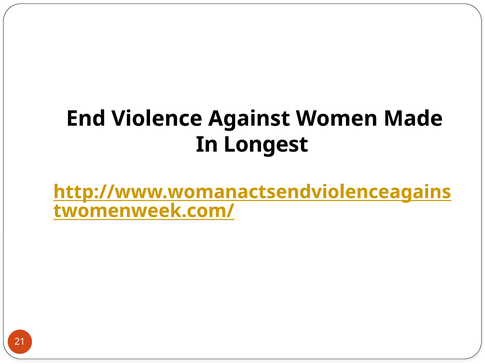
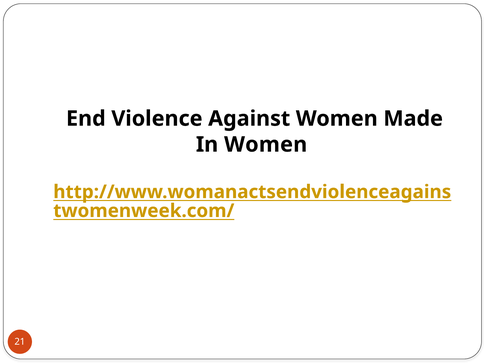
In Longest: Longest -> Women
